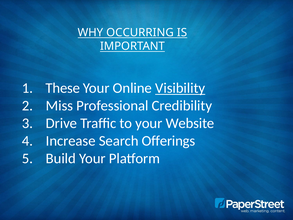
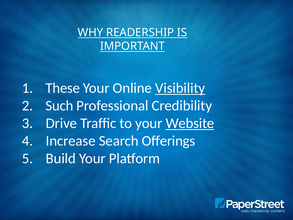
OCCURRING: OCCURRING -> READERSHIP
Miss: Miss -> Such
Website underline: none -> present
